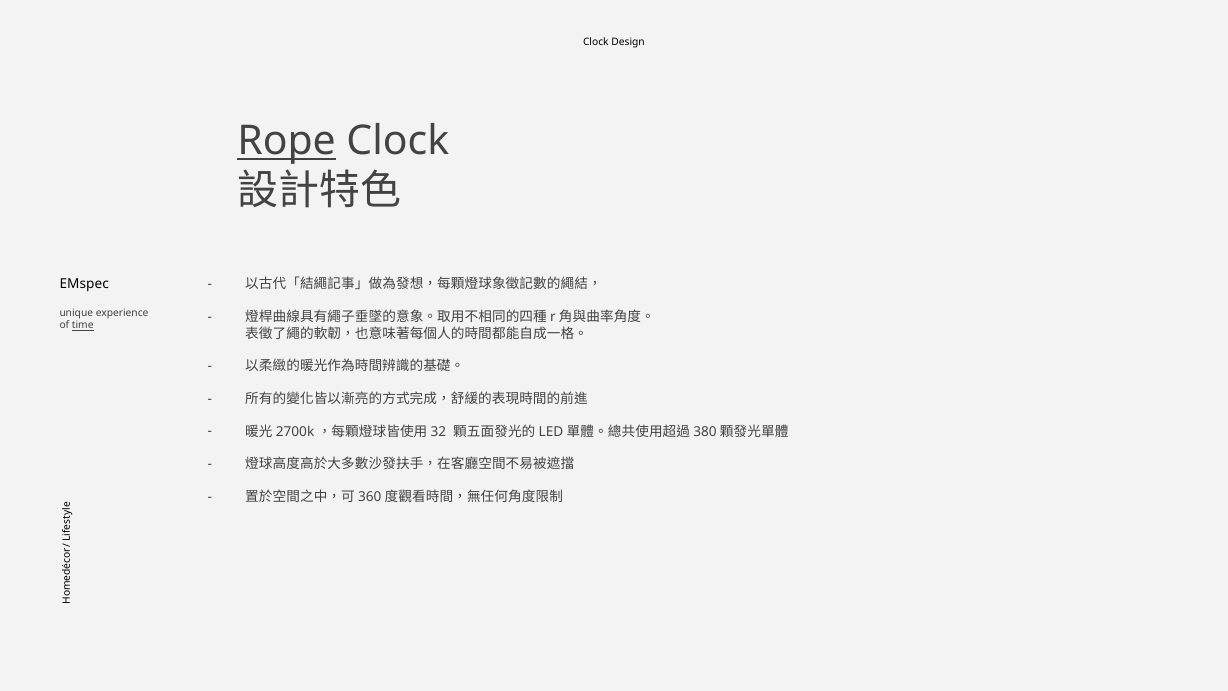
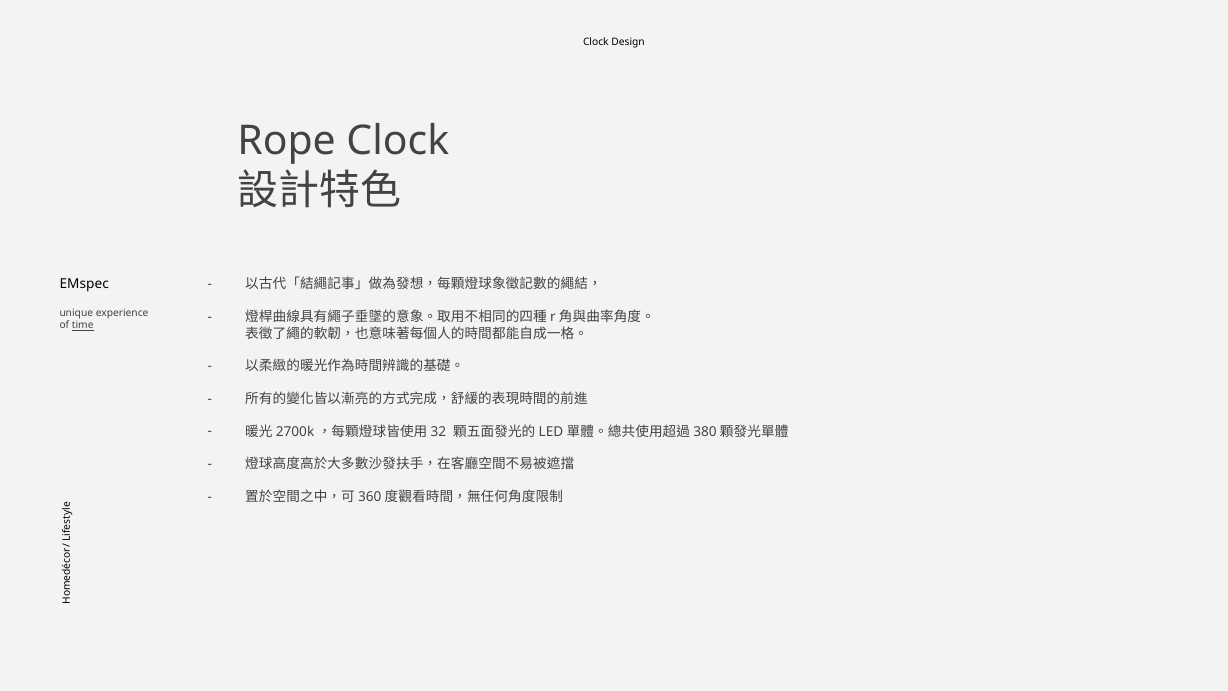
Rope underline: present -> none
